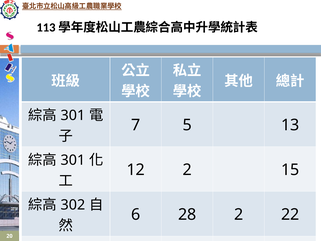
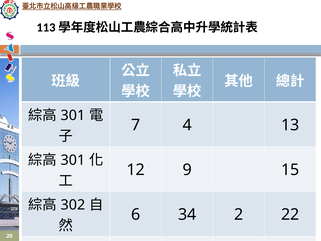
5: 5 -> 4
12 2: 2 -> 9
28: 28 -> 34
